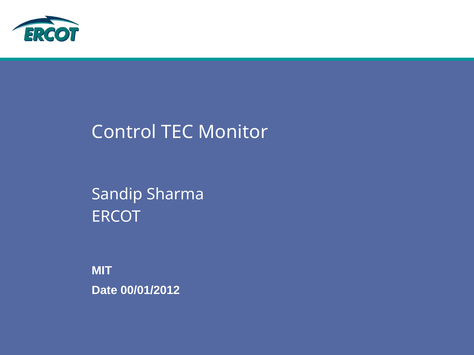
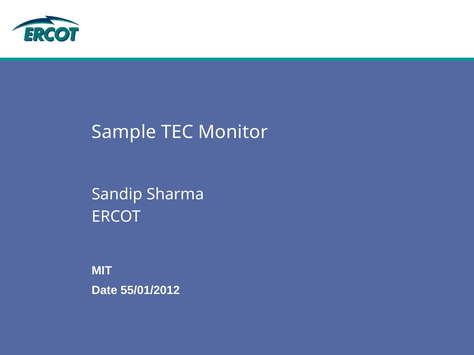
Control: Control -> Sample
00/01/2012: 00/01/2012 -> 55/01/2012
